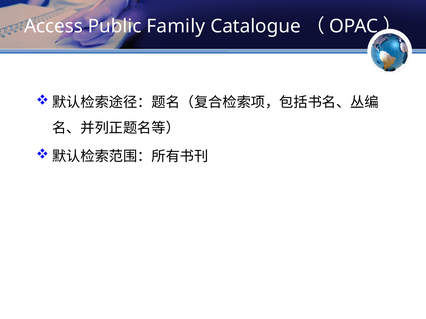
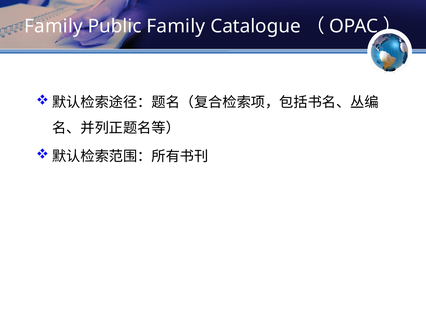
Access at (54, 26): Access -> Family
